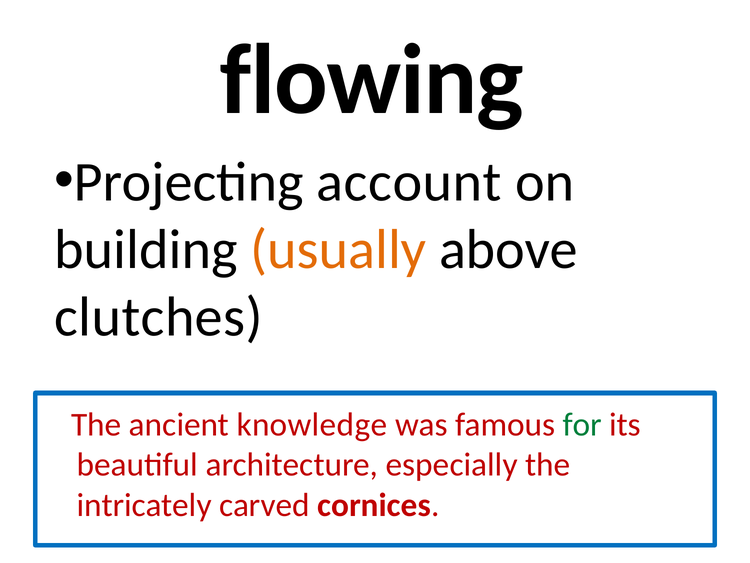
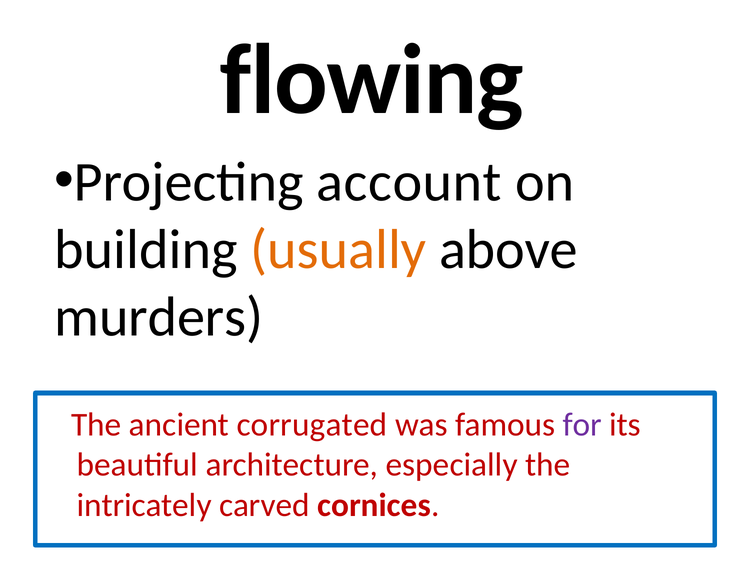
clutches: clutches -> murders
knowledge: knowledge -> corrugated
for colour: green -> purple
